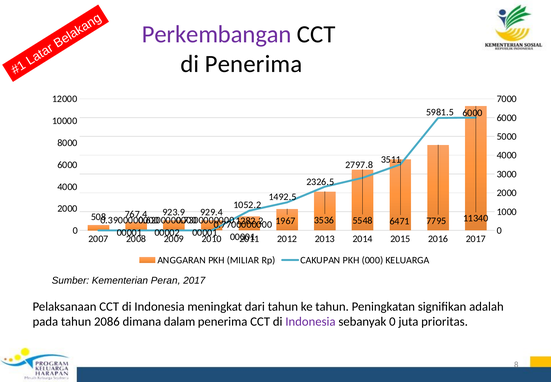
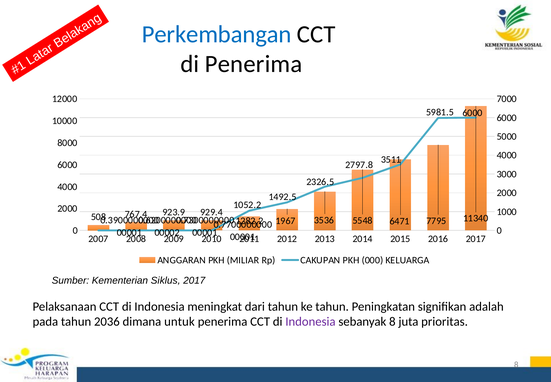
Perkembangan colour: purple -> blue
Peran: Peran -> Siklus
2086: 2086 -> 2036
dalam: dalam -> untuk
sebanyak 0: 0 -> 8
